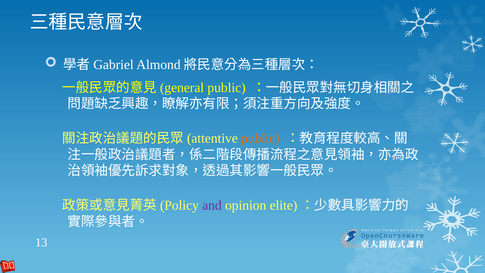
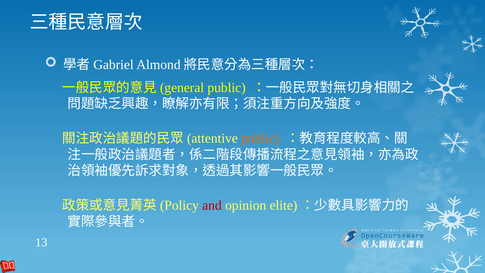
and colour: purple -> red
